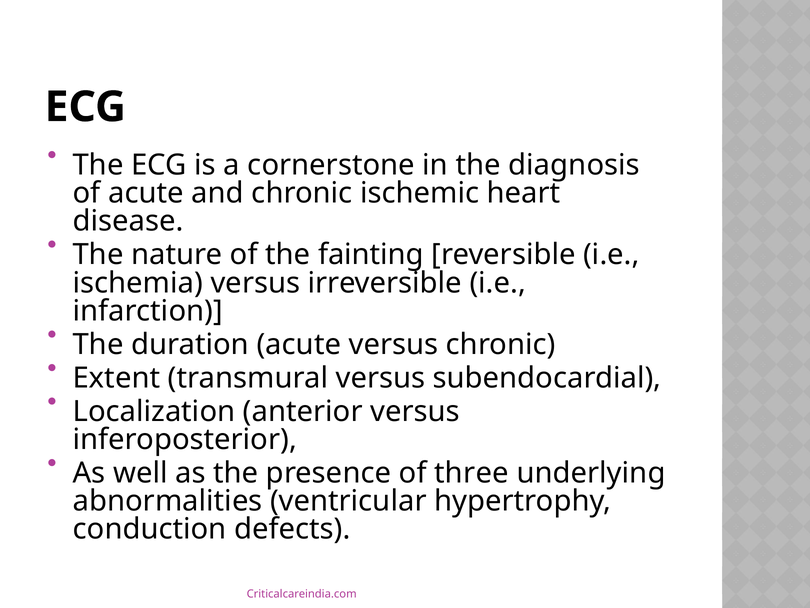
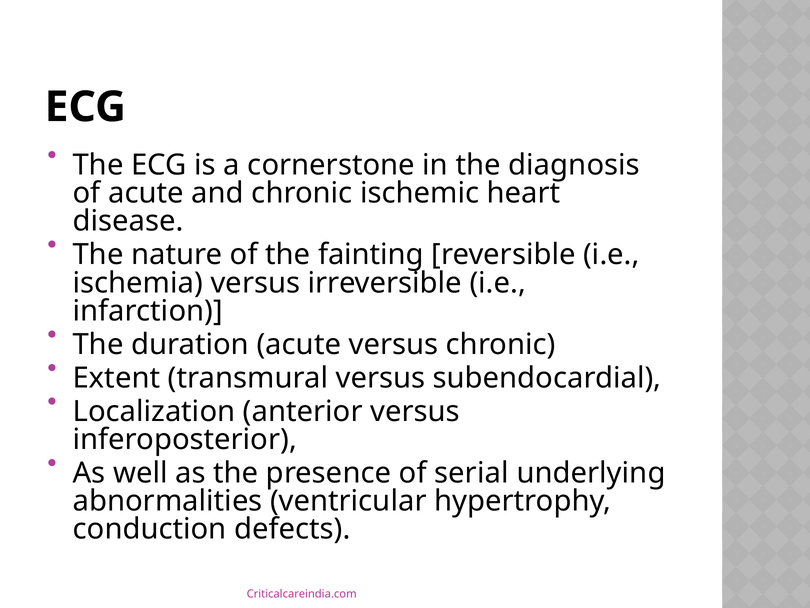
three: three -> serial
